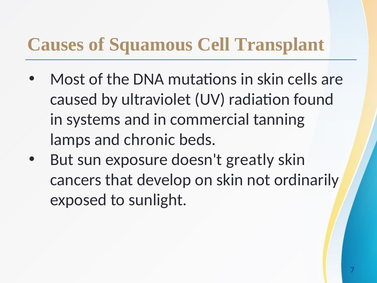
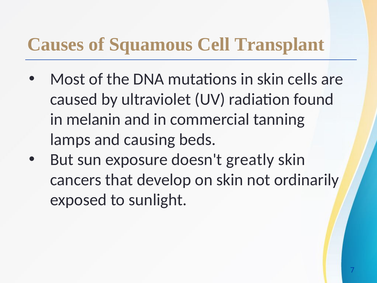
systems: systems -> melanin
chronic: chronic -> causing
